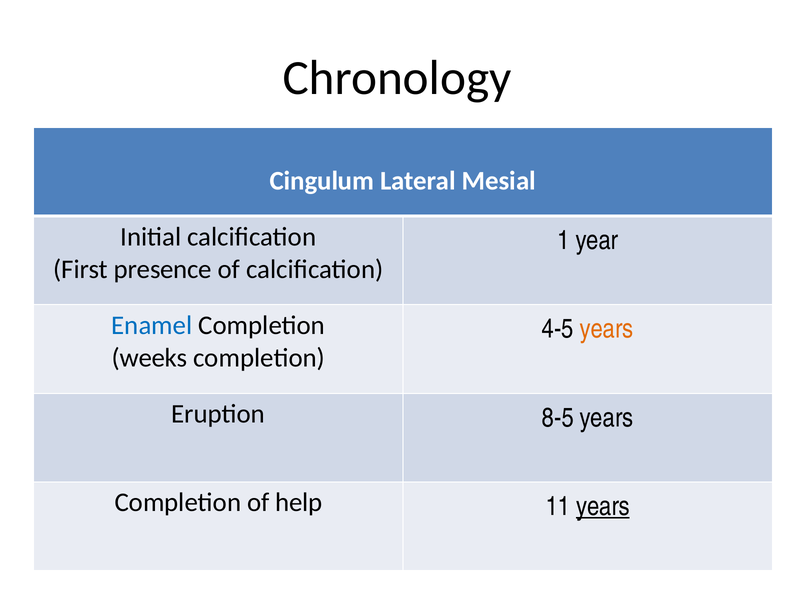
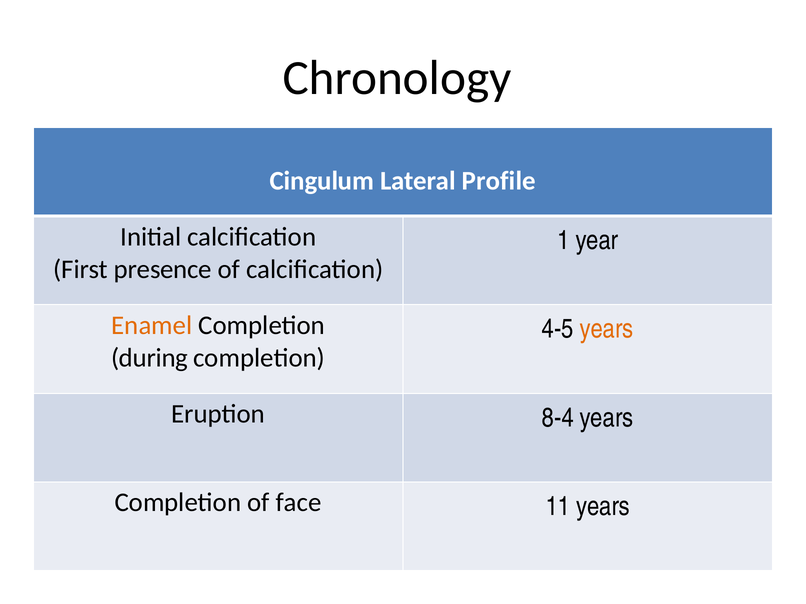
Mesial: Mesial -> Profile
Enamel colour: blue -> orange
weeks: weeks -> during
8-5: 8-5 -> 8-4
help: help -> face
years at (603, 507) underline: present -> none
